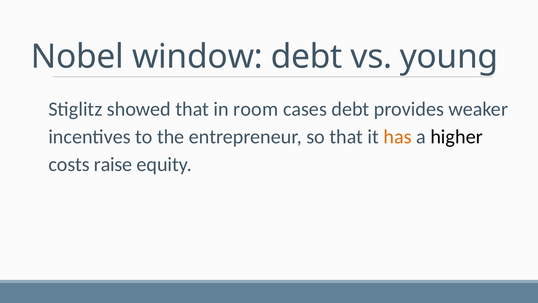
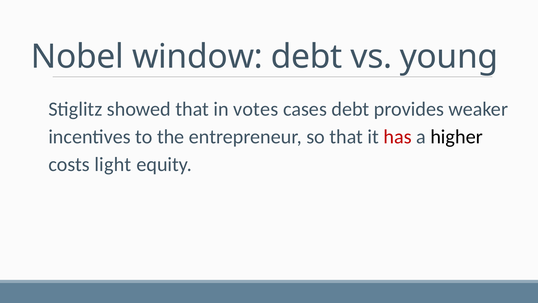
room: room -> votes
has colour: orange -> red
raise: raise -> light
